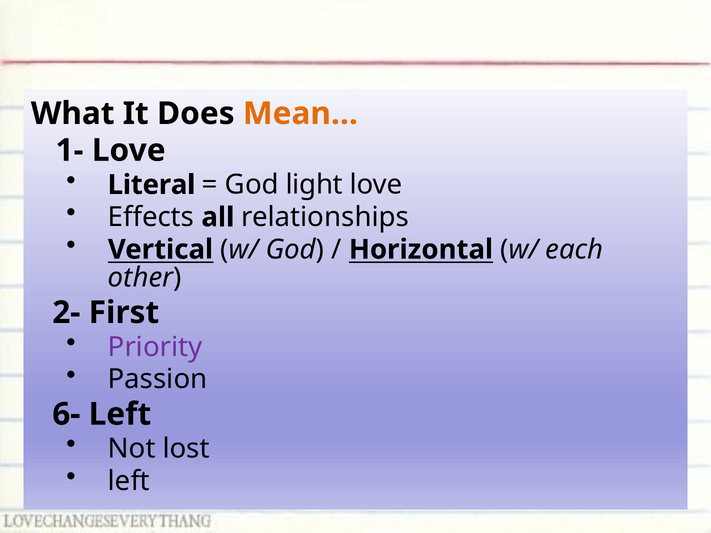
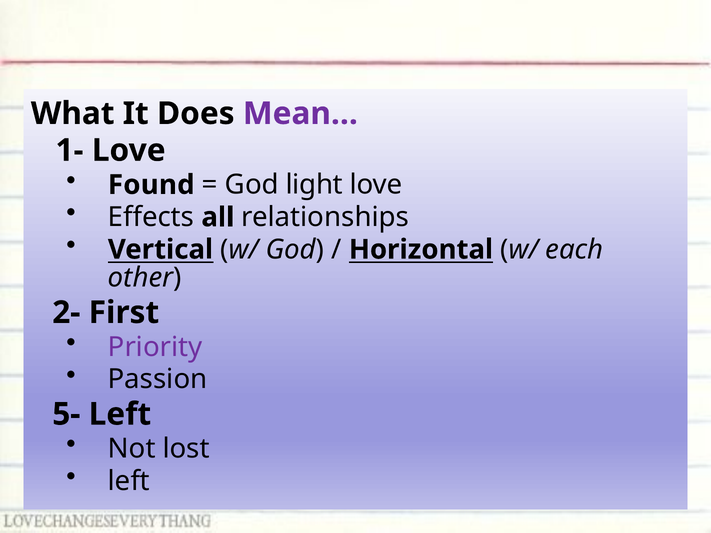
Mean… colour: orange -> purple
Literal: Literal -> Found
6-: 6- -> 5-
